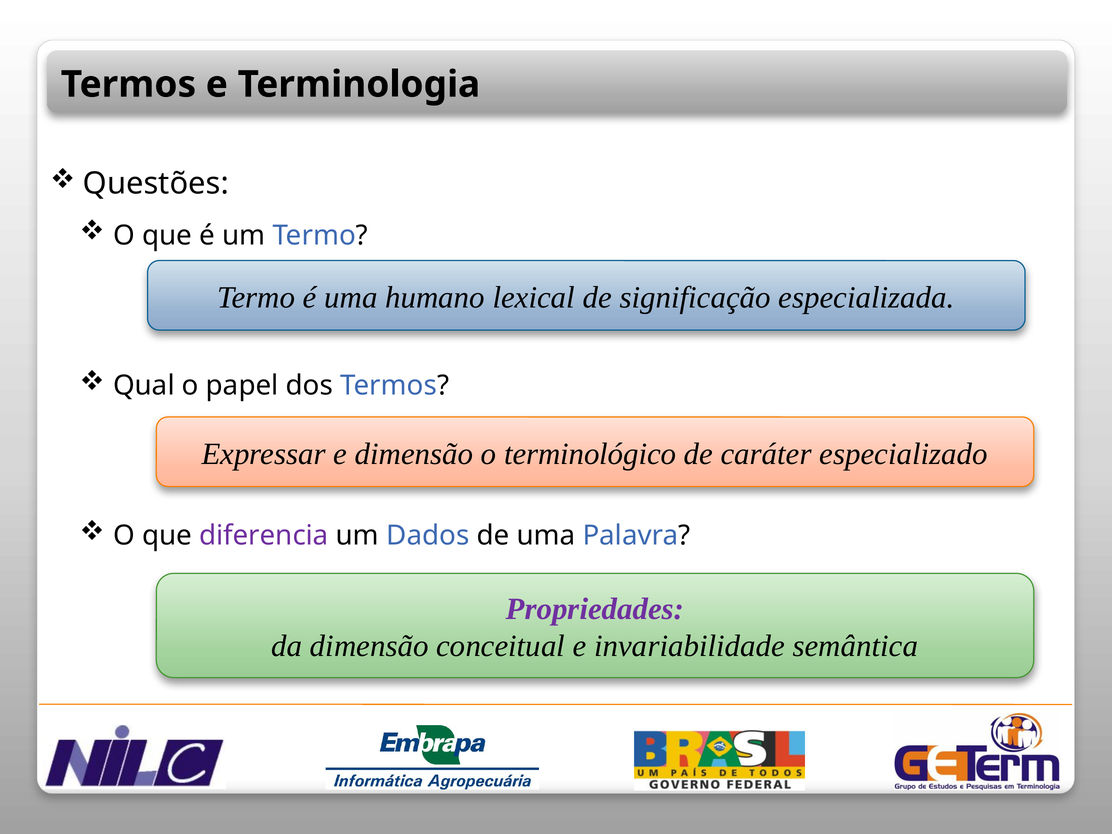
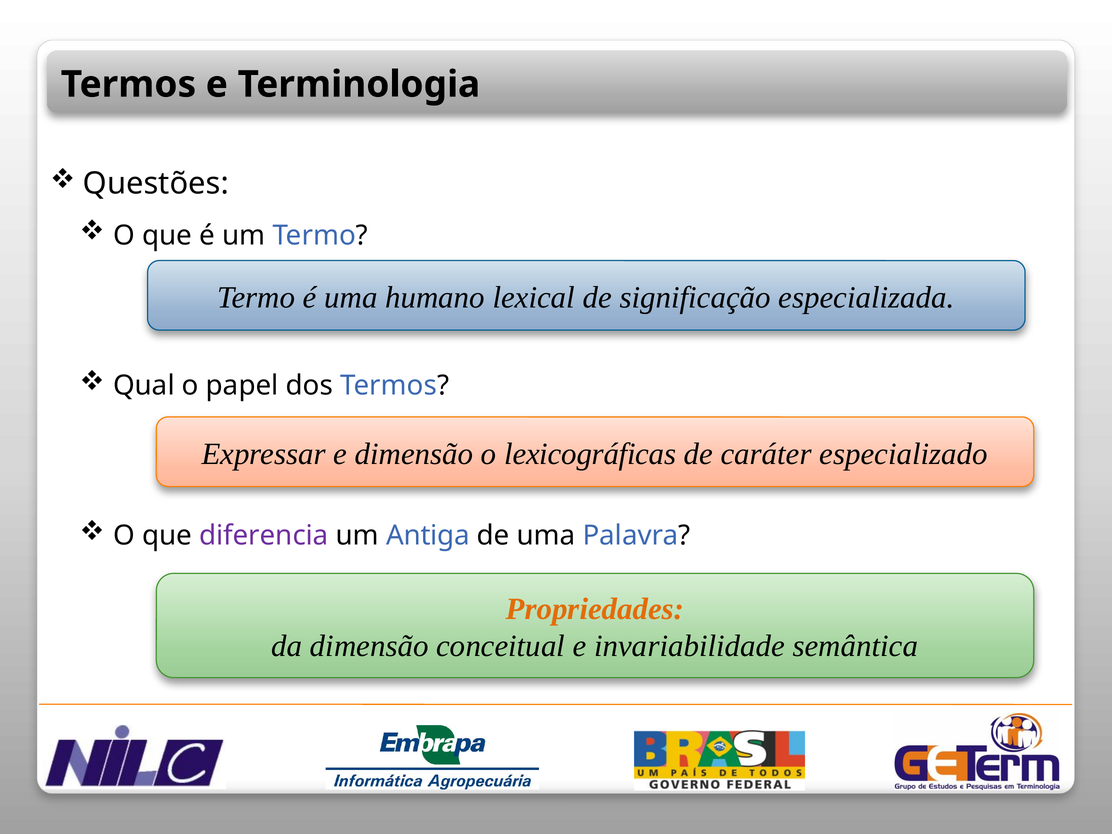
terminológico: terminológico -> lexicográficas
Dados: Dados -> Antiga
Propriedades colour: purple -> orange
